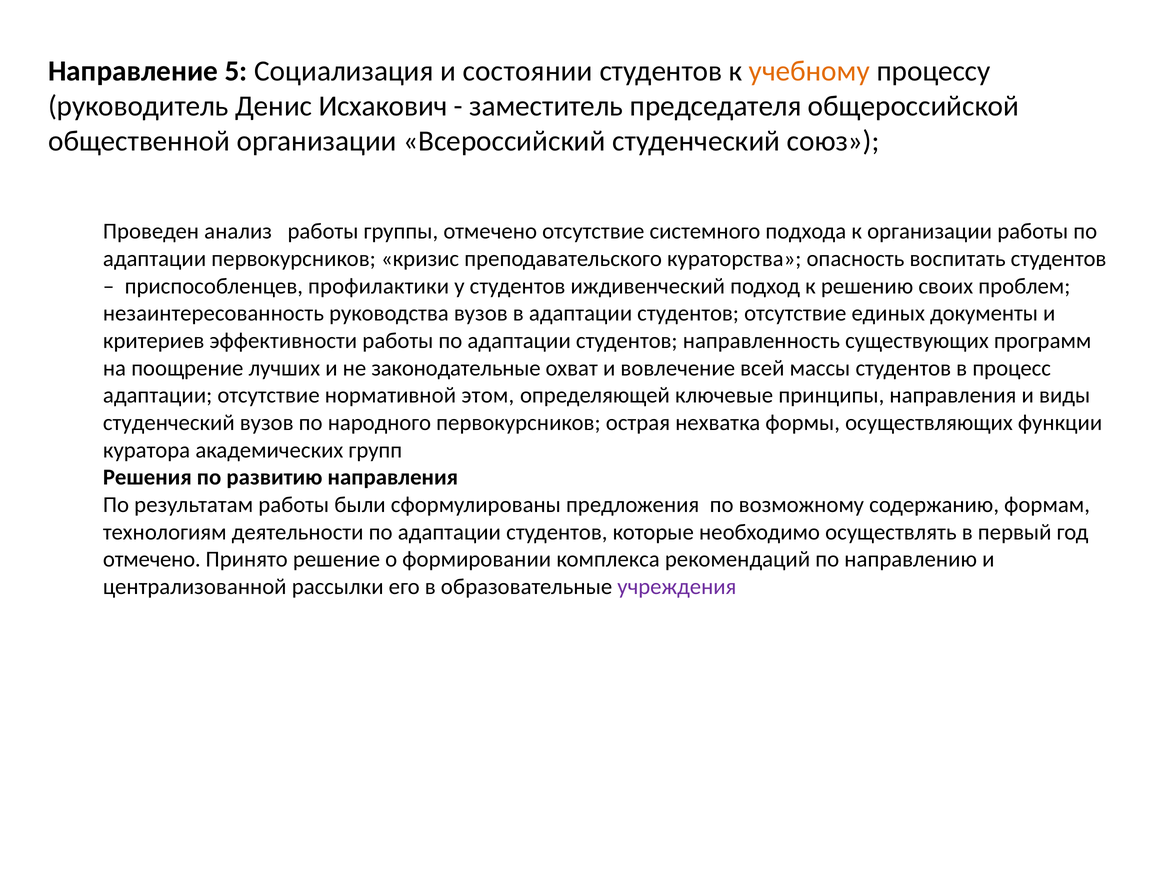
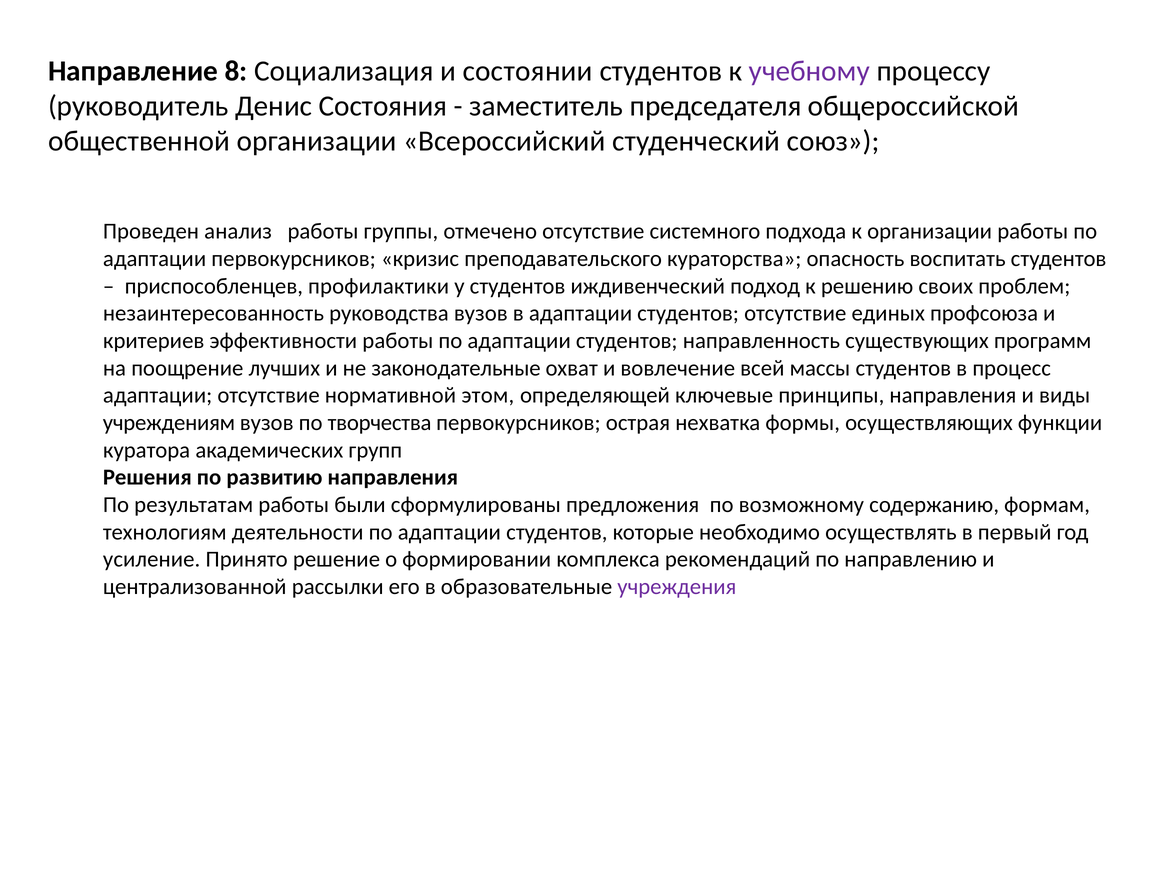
5: 5 -> 8
учебному colour: orange -> purple
Исхакович: Исхакович -> Состояния
документы: документы -> профсоюза
студенческий at (169, 423): студенческий -> учреждениям
народного: народного -> творчества
отмечено at (152, 559): отмечено -> усиление
